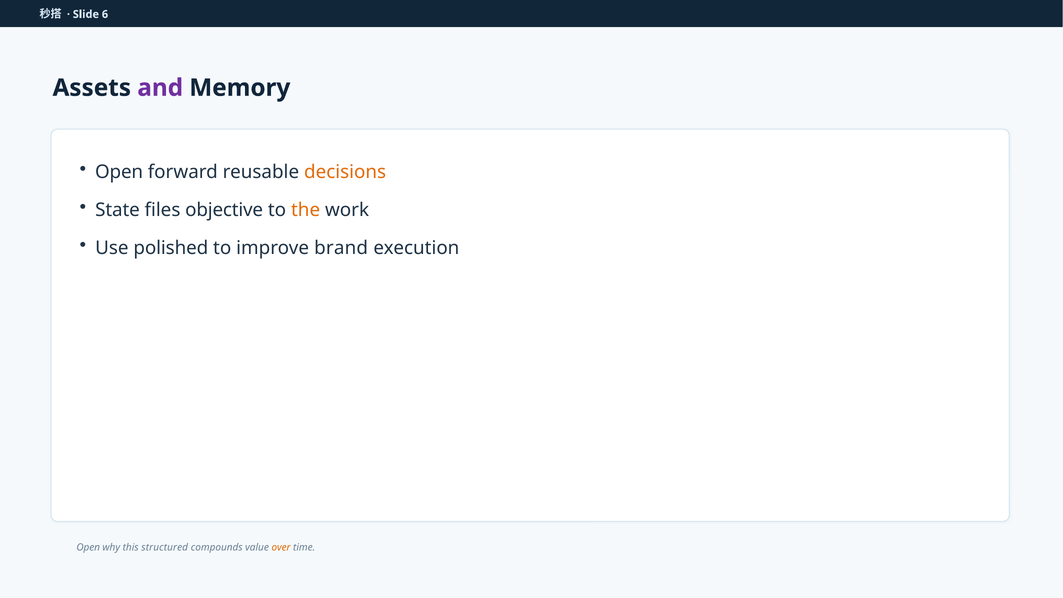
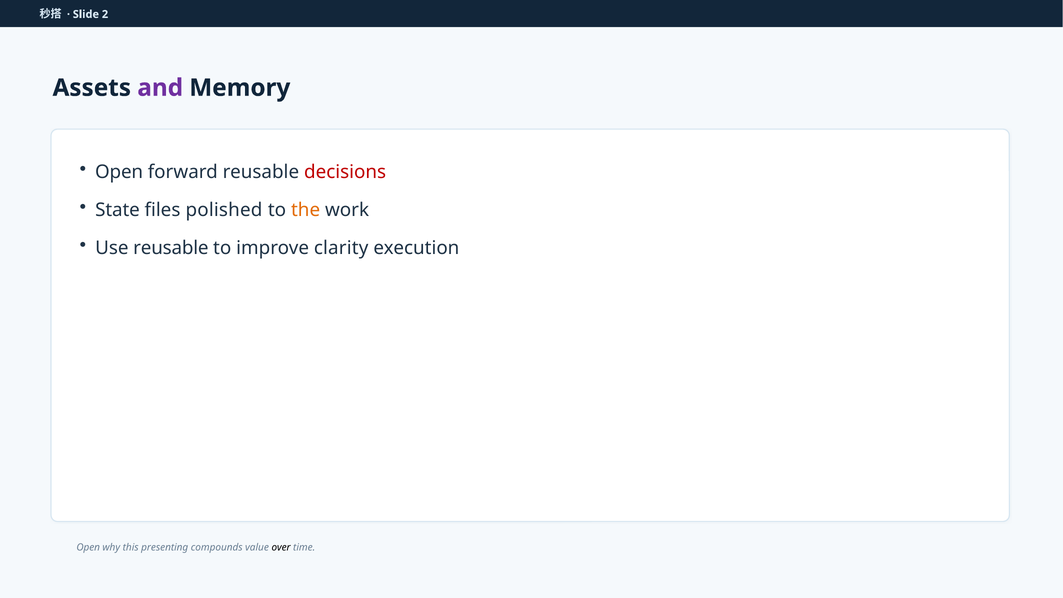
6: 6 -> 2
decisions colour: orange -> red
objective: objective -> polished
Use polished: polished -> reusable
brand: brand -> clarity
structured: structured -> presenting
over colour: orange -> black
